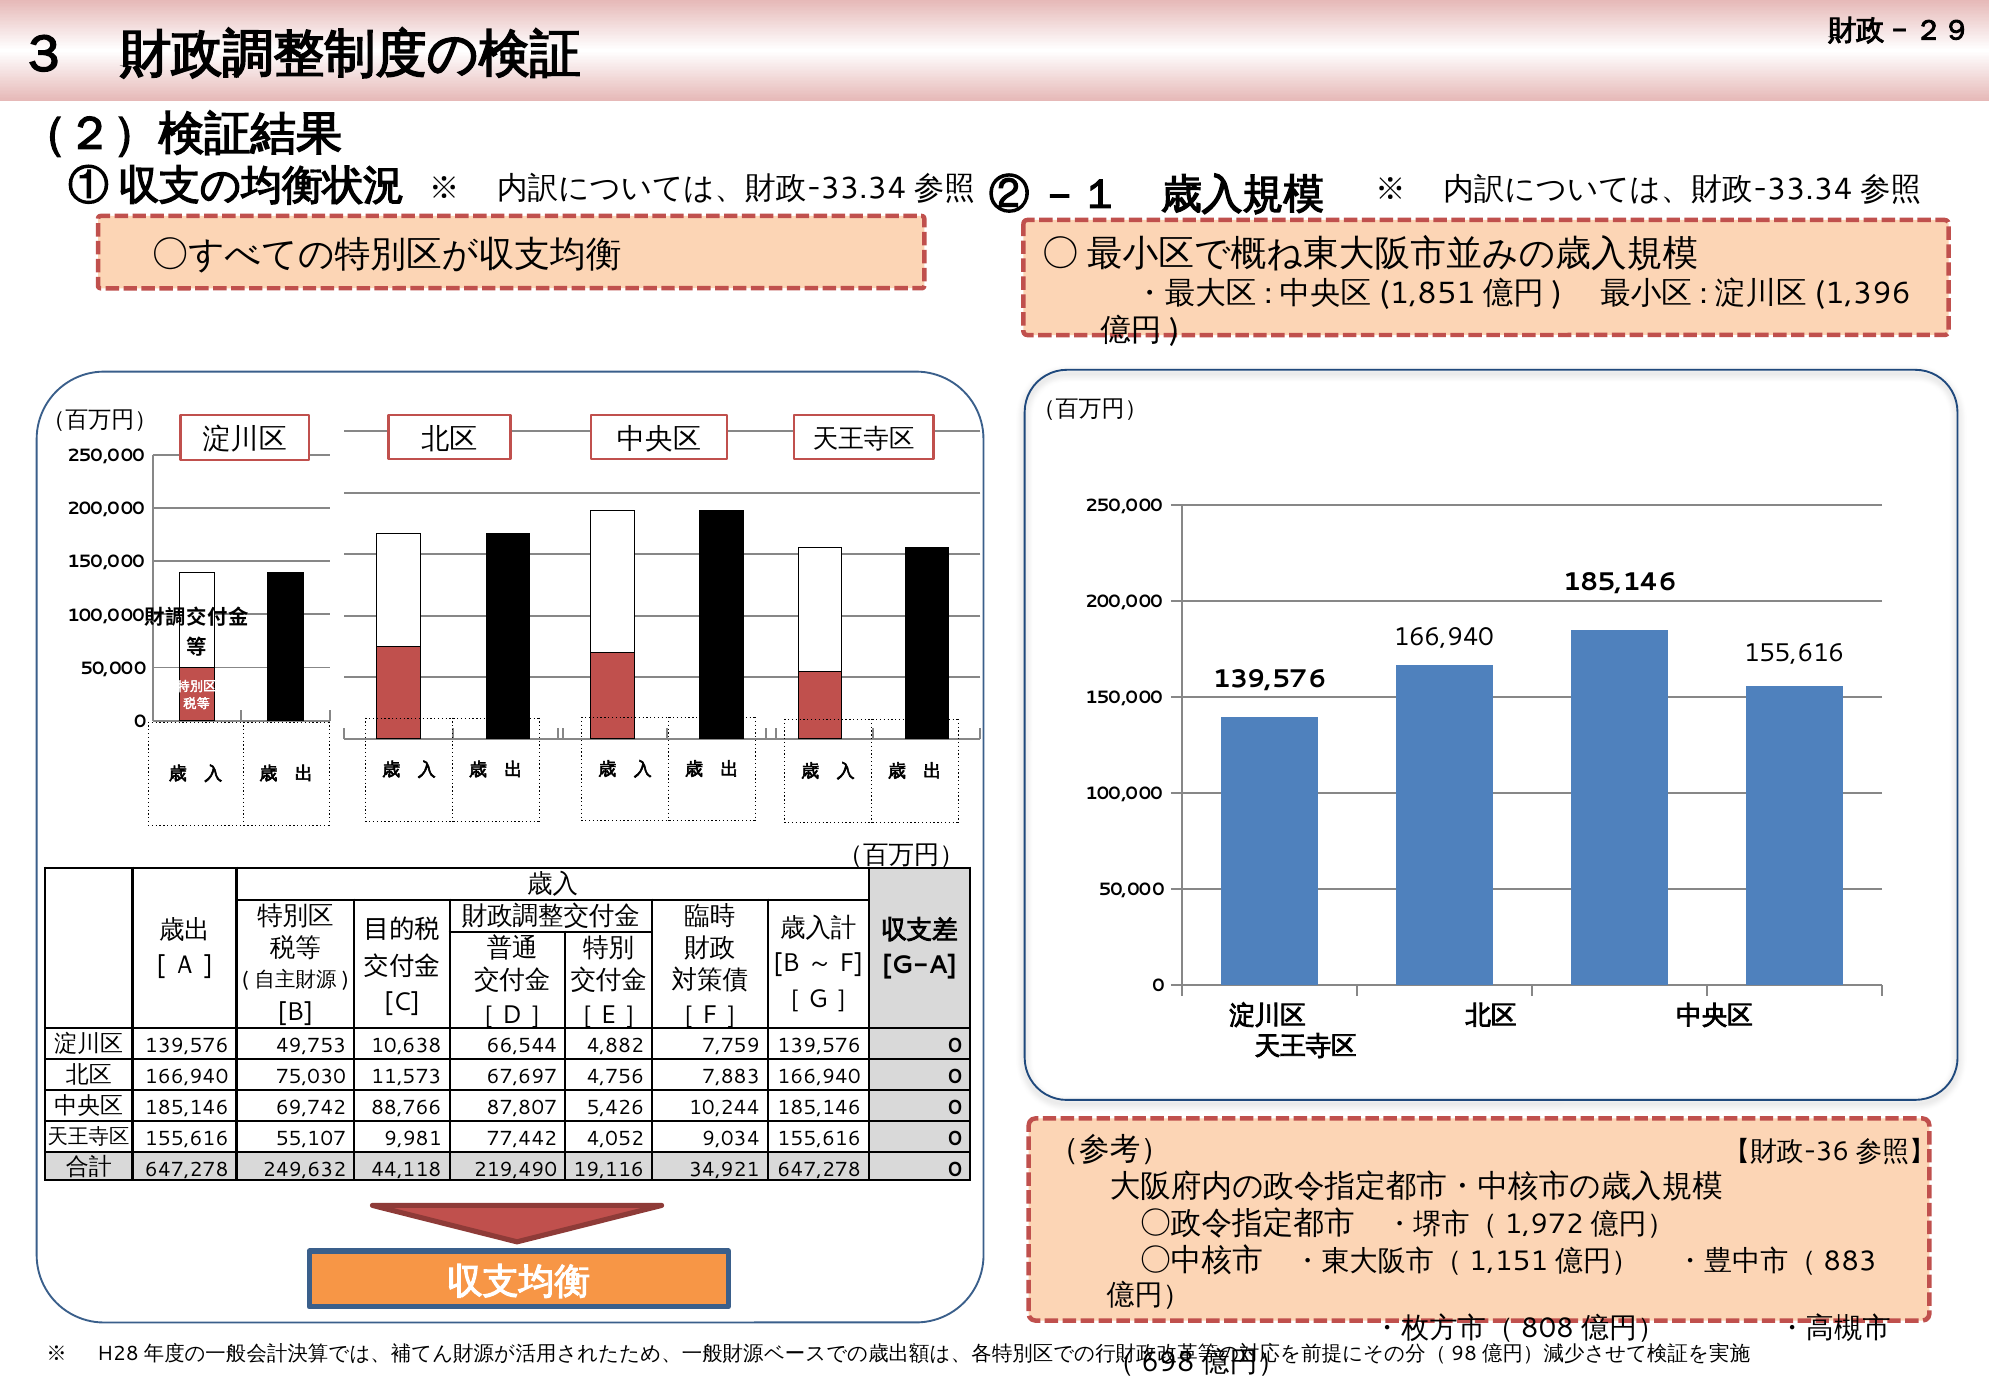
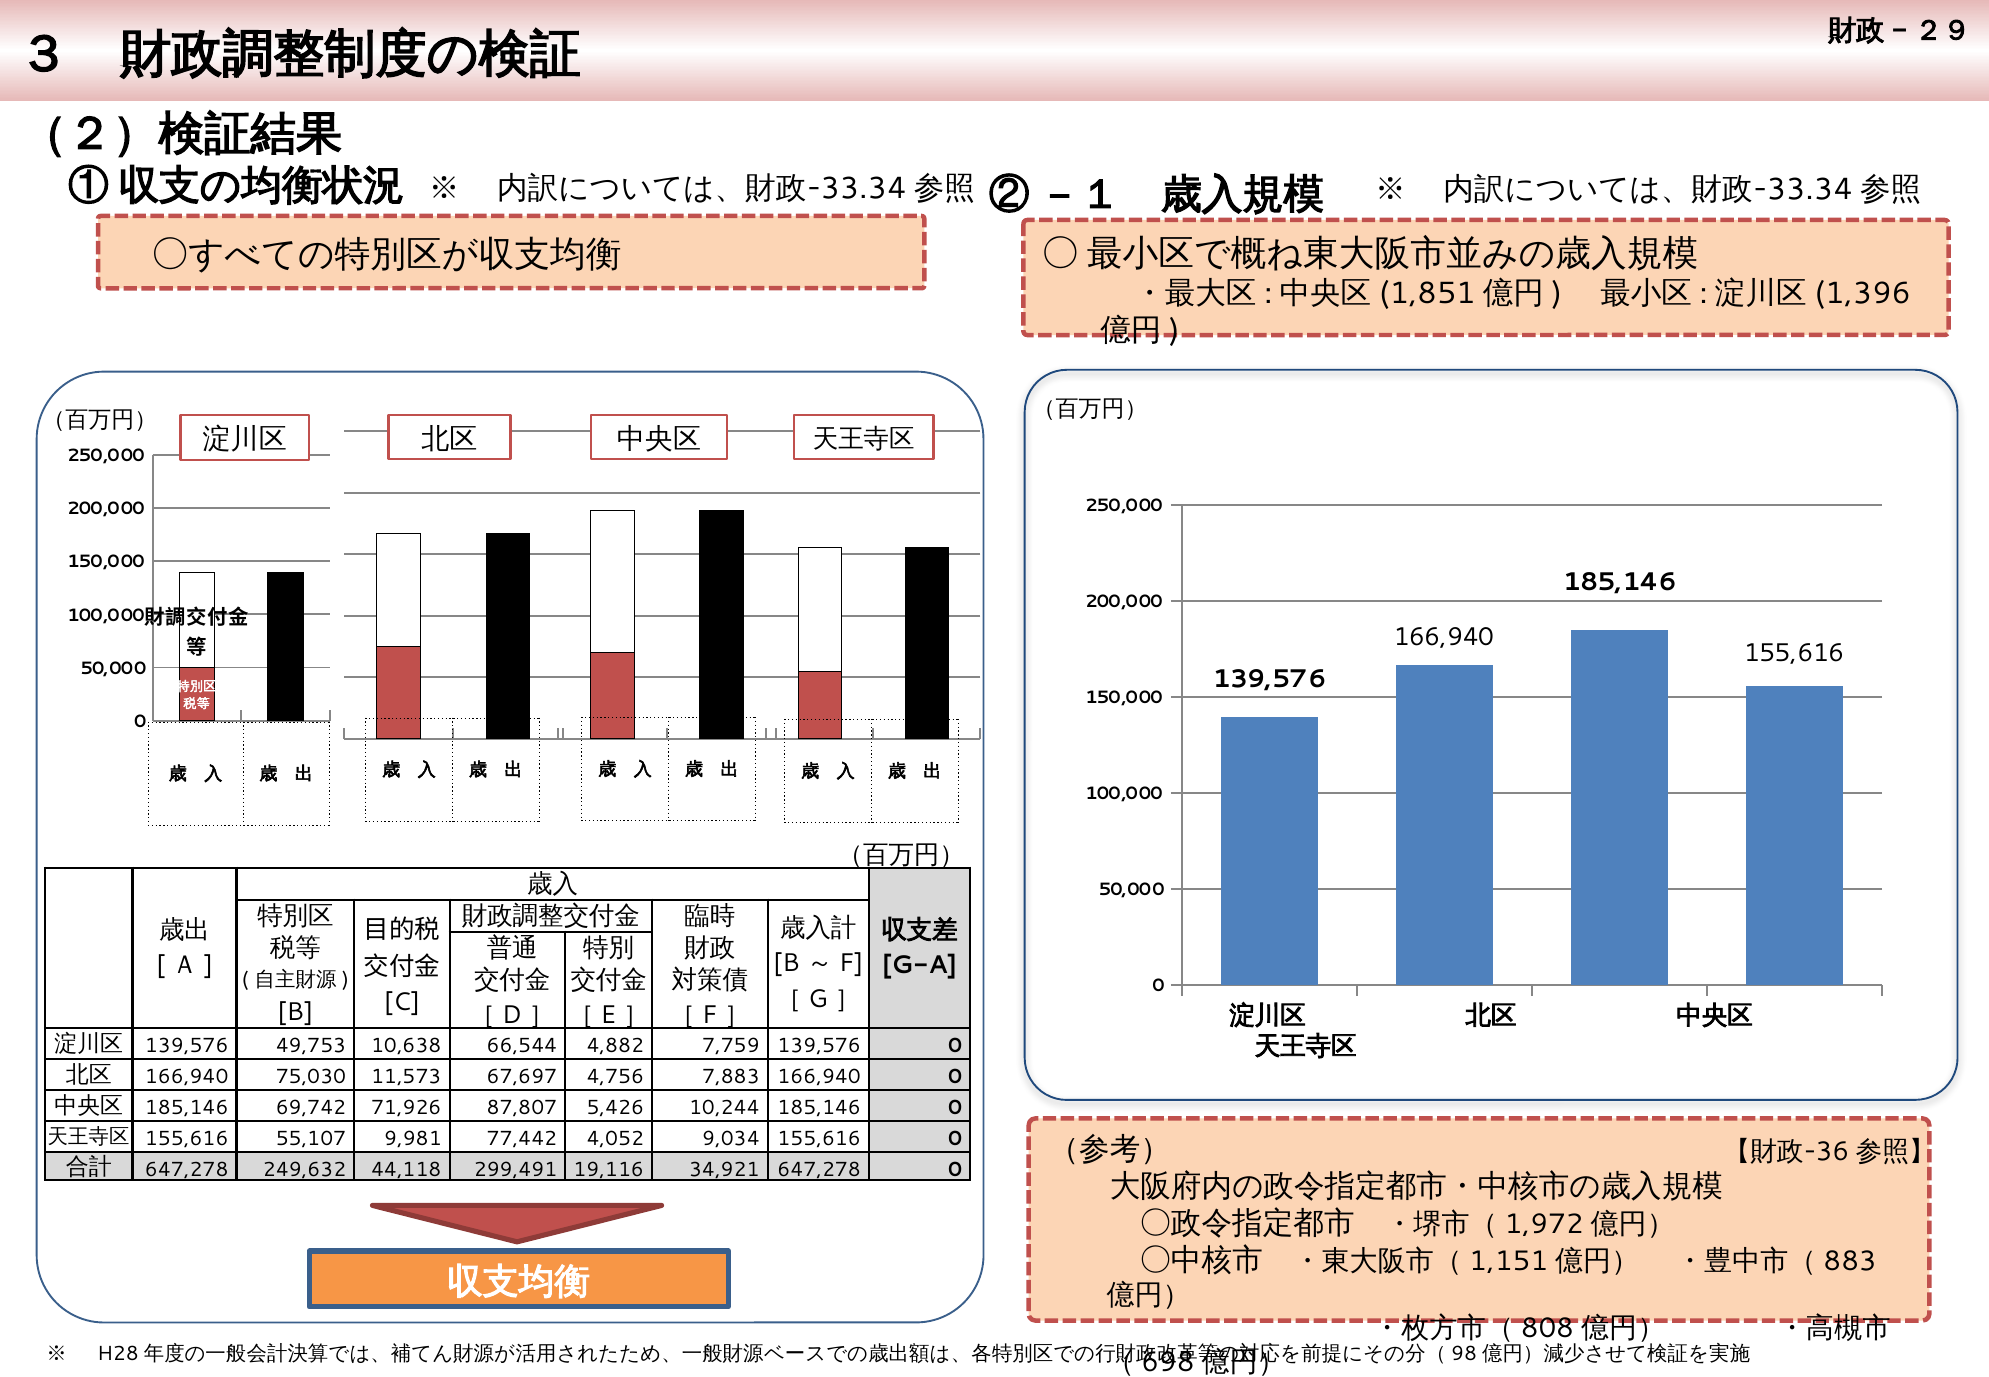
88,766: 88,766 -> 71,926
219,490: 219,490 -> 299,491
